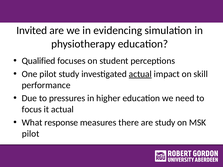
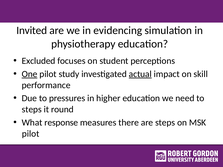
Qualified: Qualified -> Excluded
One underline: none -> present
focus at (32, 110): focus -> steps
it actual: actual -> round
are study: study -> steps
